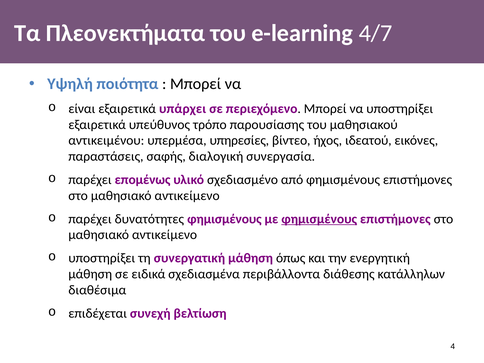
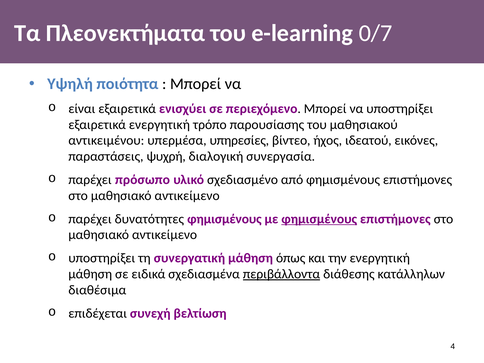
4/7: 4/7 -> 0/7
υπάρχει: υπάρχει -> ενισχύει
εξαιρετικά υπεύθυνος: υπεύθυνος -> ενεργητική
σαφής: σαφής -> ψυχρή
επομένως: επομένως -> πρόσωπο
περιβάλλοντα underline: none -> present
